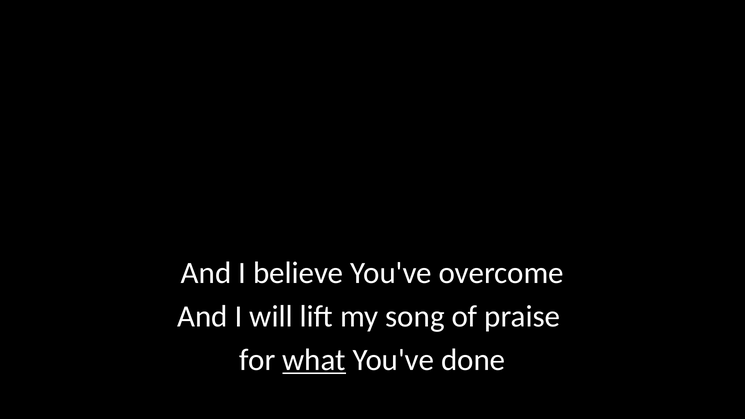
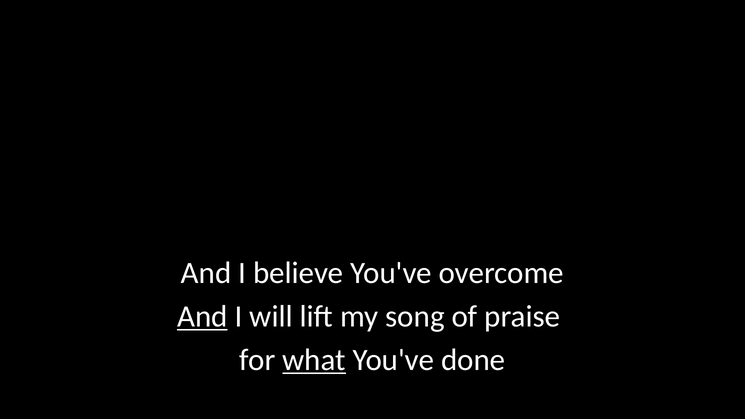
And at (202, 316) underline: none -> present
